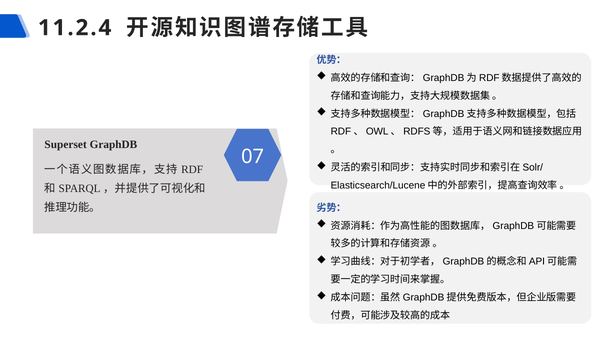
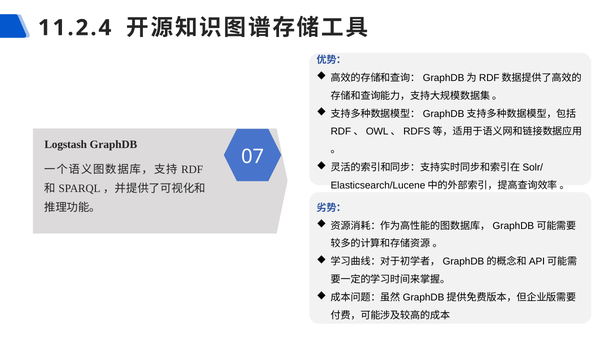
Superset: Superset -> Logstash
